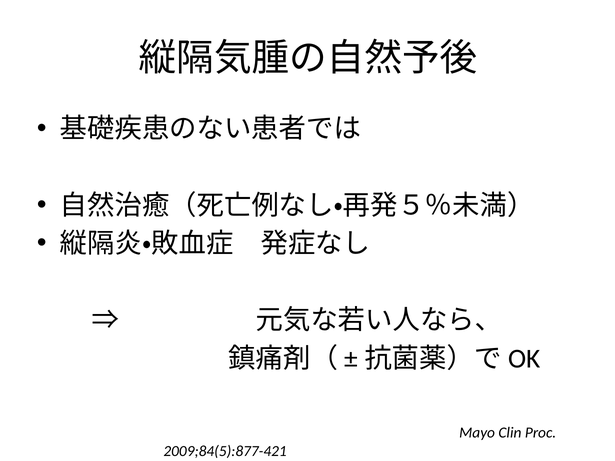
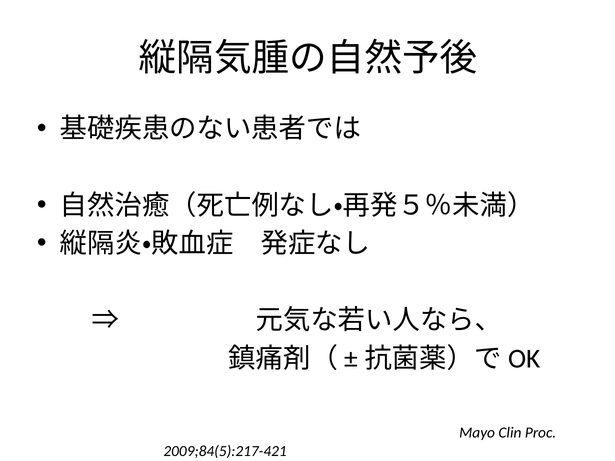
2009;84(5):877-421: 2009;84(5):877-421 -> 2009;84(5):217-421
